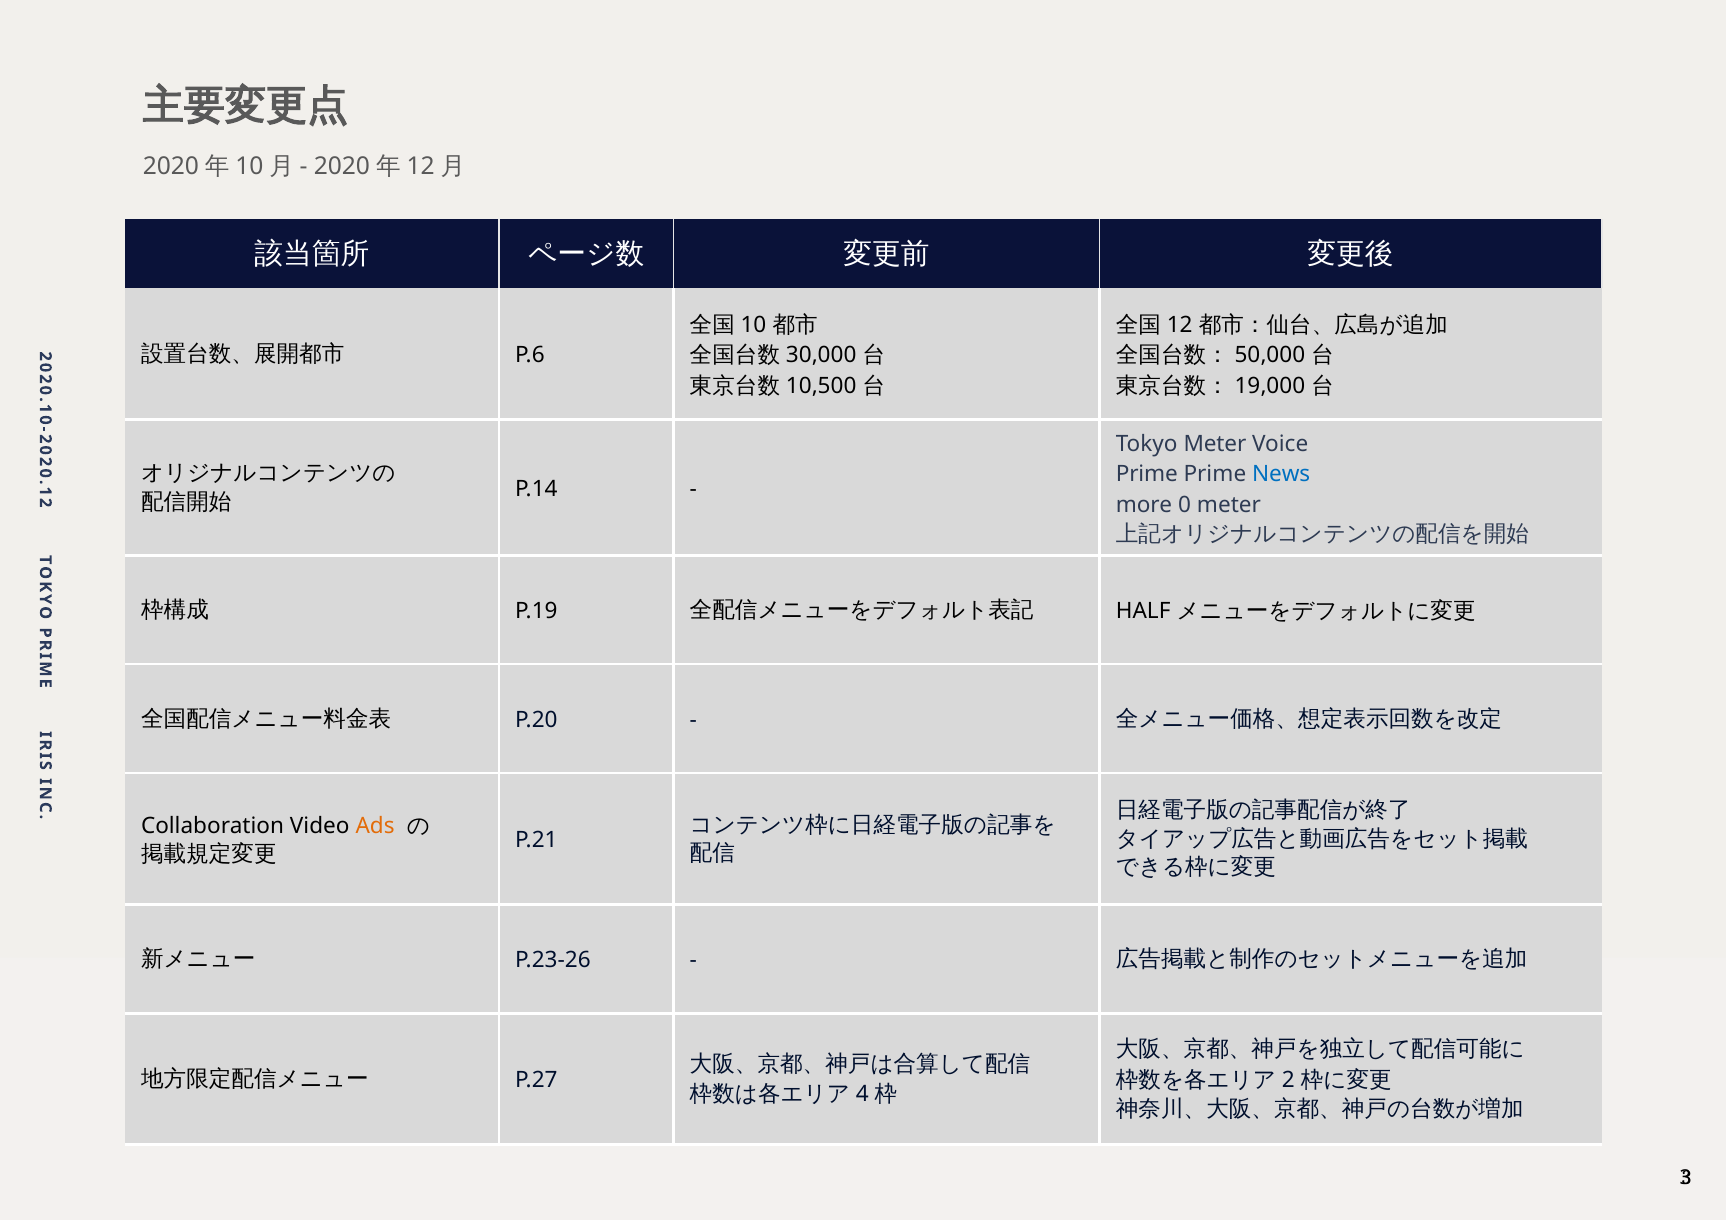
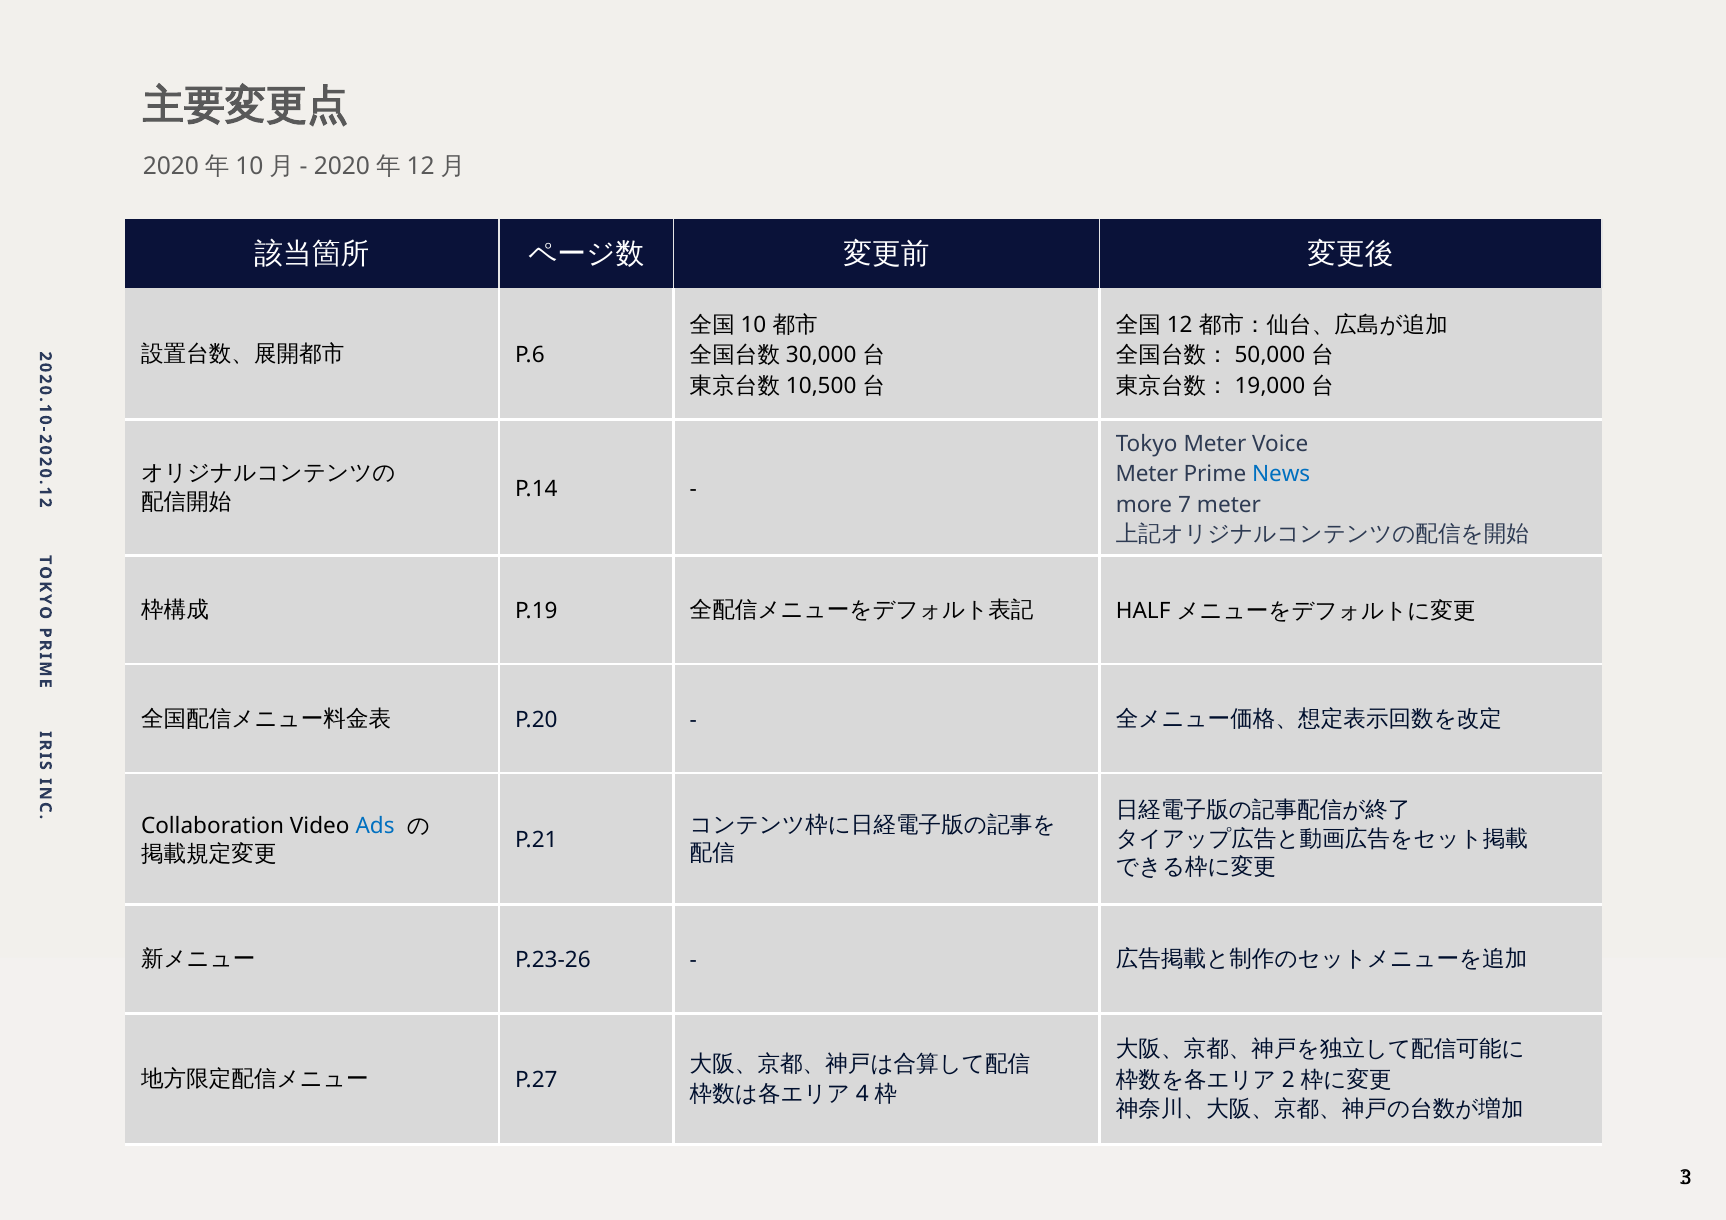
Prime at (1147, 475): Prime -> Meter
more 0: 0 -> 7
Ads colour: orange -> blue
